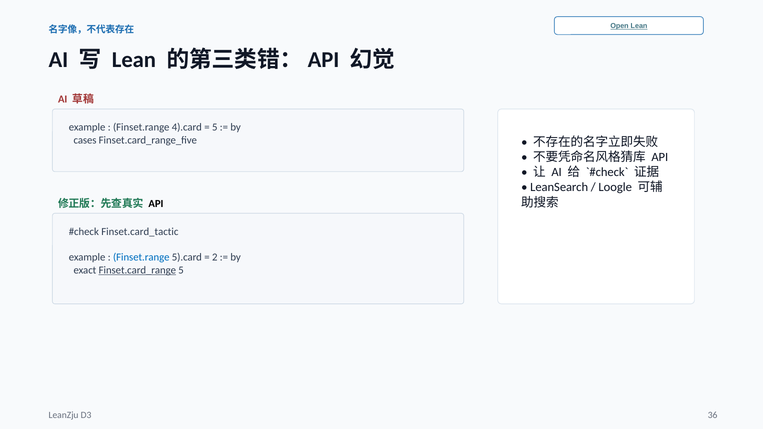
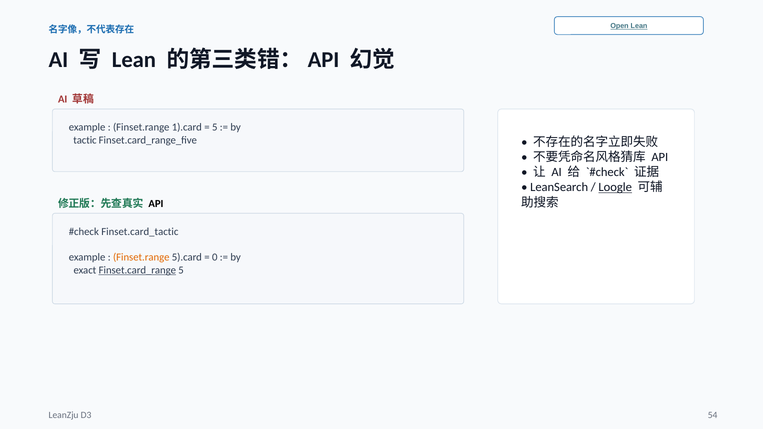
4).card: 4).card -> 1).card
cases: cases -> tactic
Loogle underline: none -> present
Finset.range at (141, 257) colour: blue -> orange
2: 2 -> 0
36: 36 -> 54
